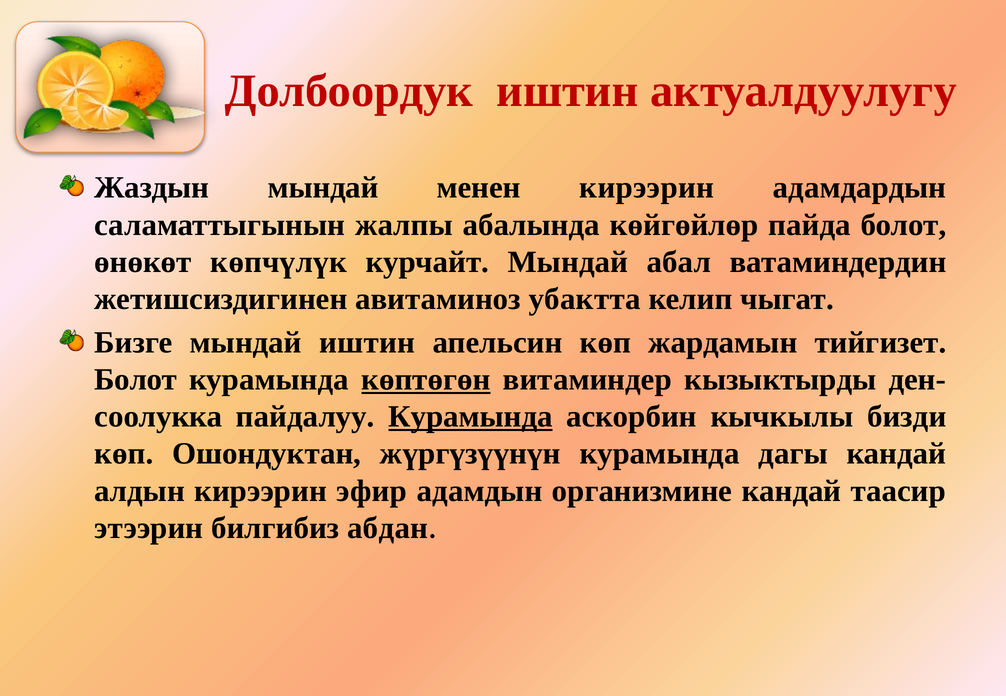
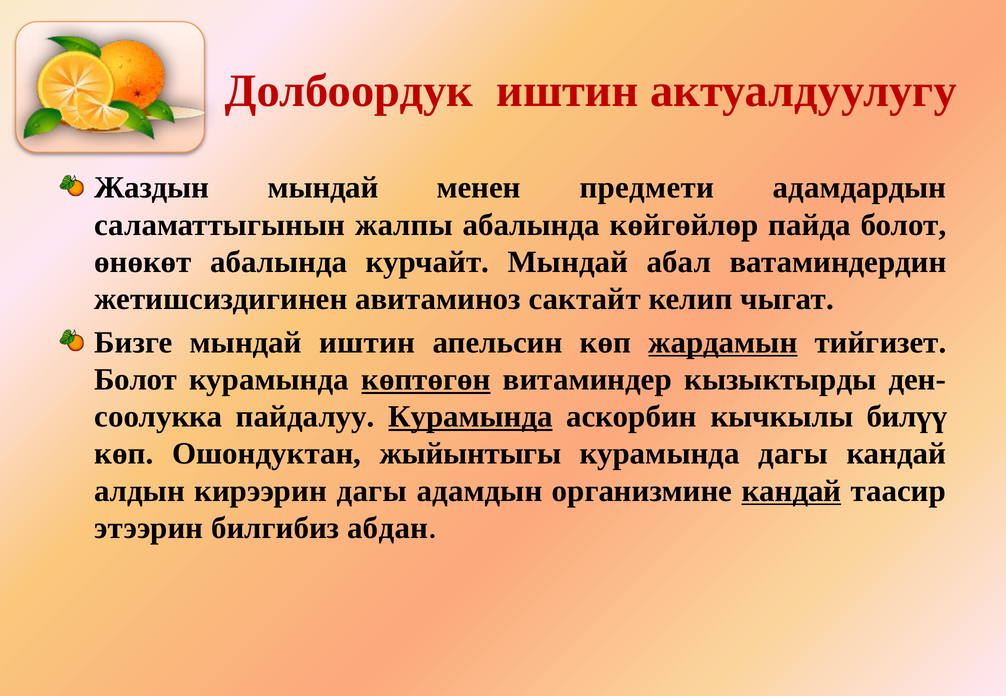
менен кирээрин: кирээрин -> предмети
өнөкөт көпчүлүк: көпчүлүк -> абалында
убактта: убактта -> сактайт
жардамын underline: none -> present
бизди: бизди -> билүү
жүргүзүүнүн: жүргүзүүнүн -> жыйынтыгы
кирээрин эфир: эфир -> дагы
кандай at (791, 491) underline: none -> present
